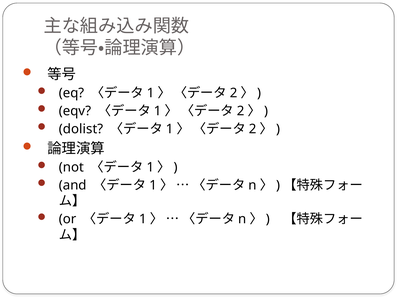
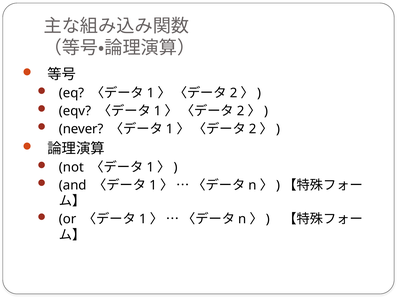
dolist: dolist -> never
